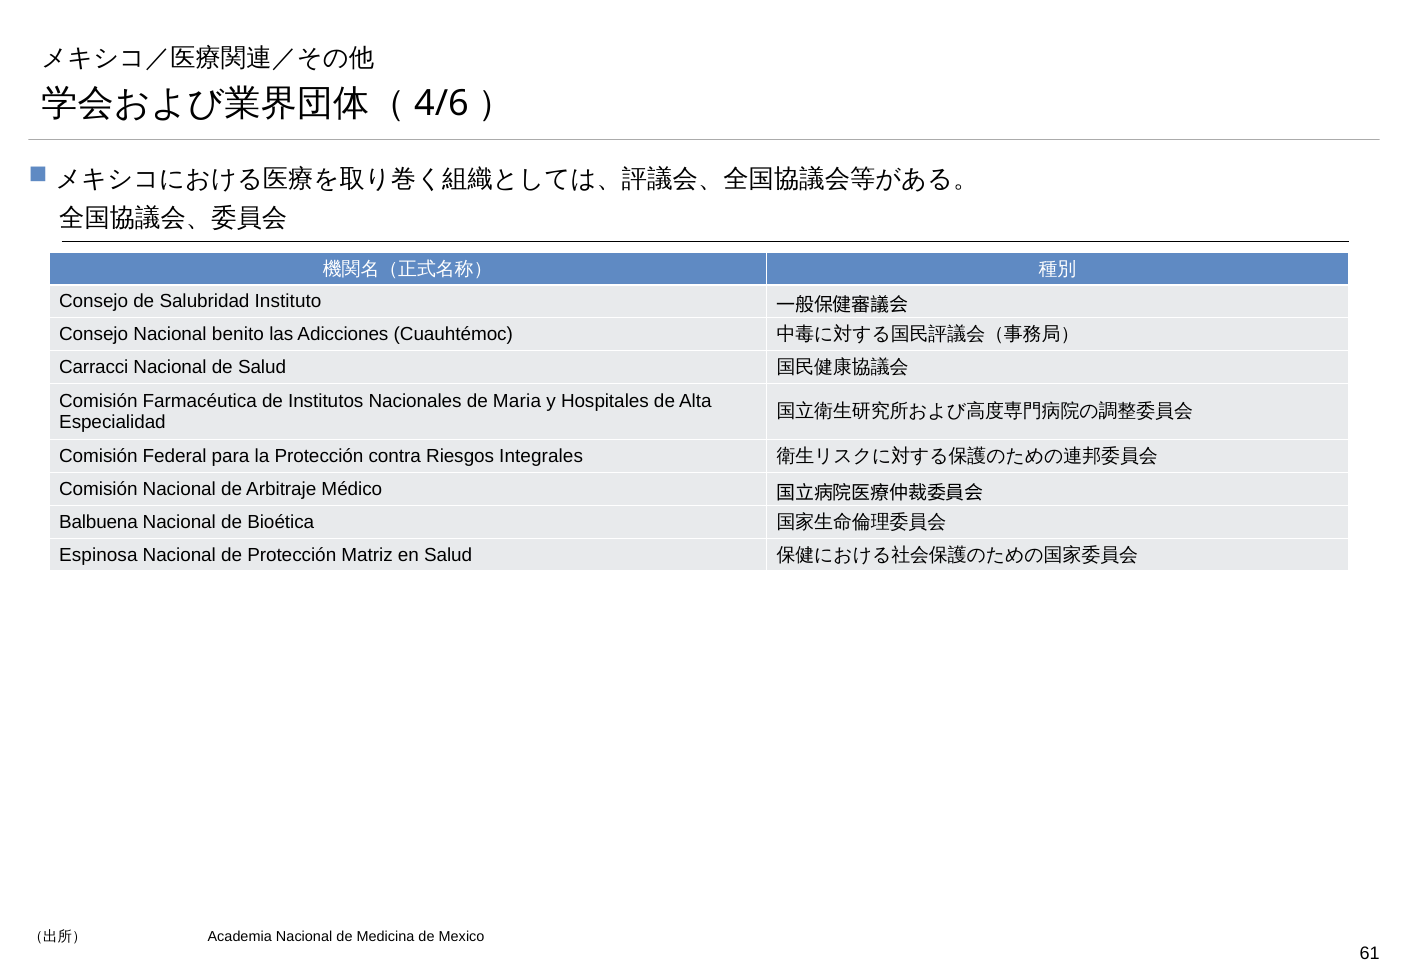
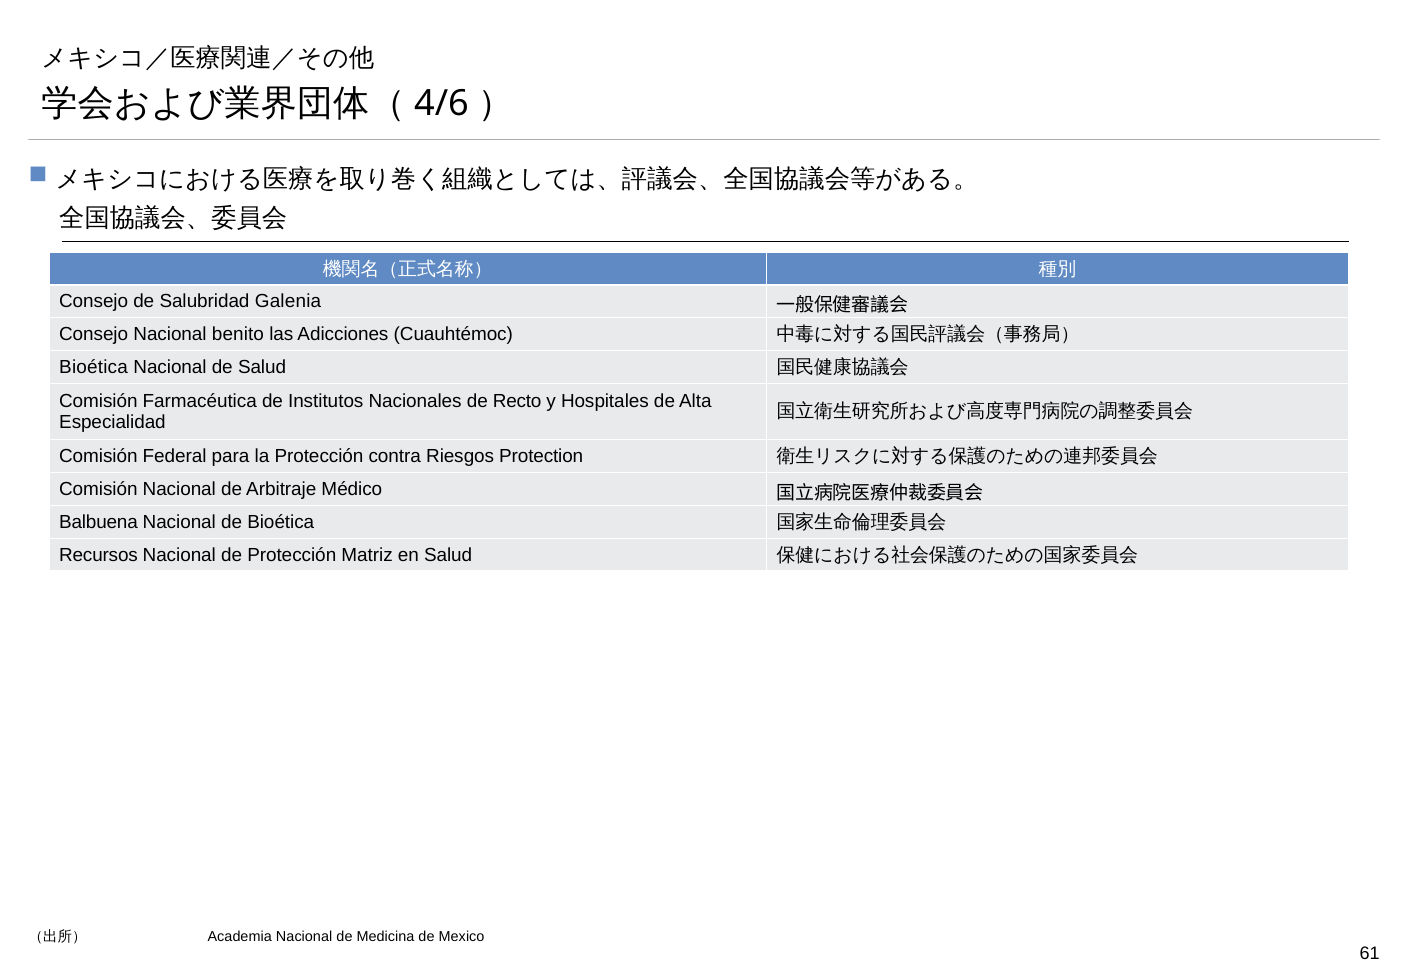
Instituto: Instituto -> Galenia
Carracci at (94, 368): Carracci -> Bioética
Maria: Maria -> Recto
Integrales: Integrales -> Protection
Espinosa: Espinosa -> Recursos
